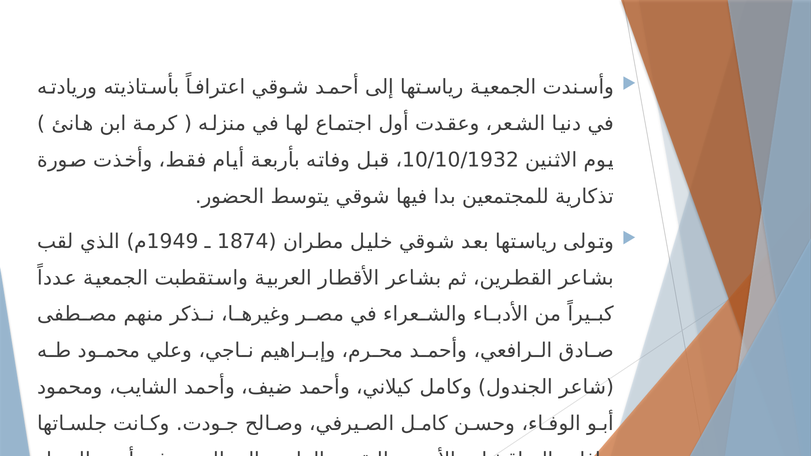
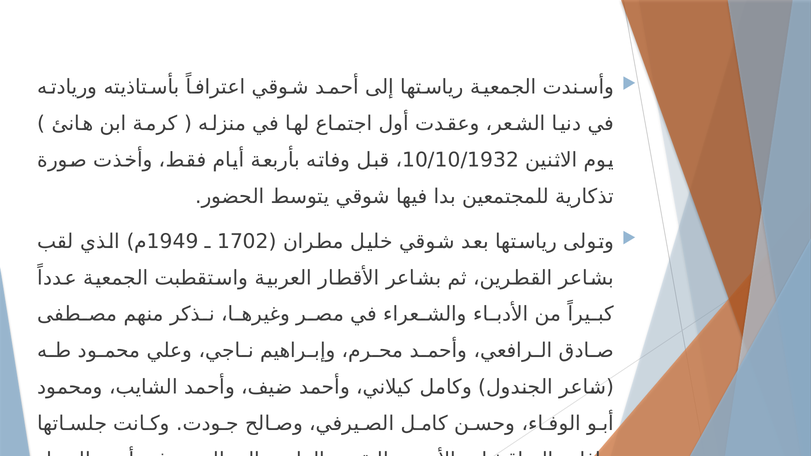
1874: 1874 -> 1702
